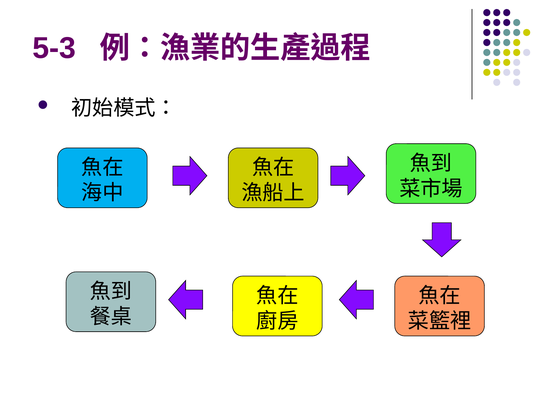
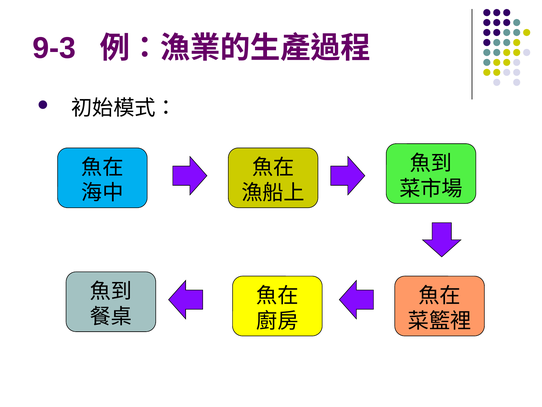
5-3: 5-3 -> 9-3
